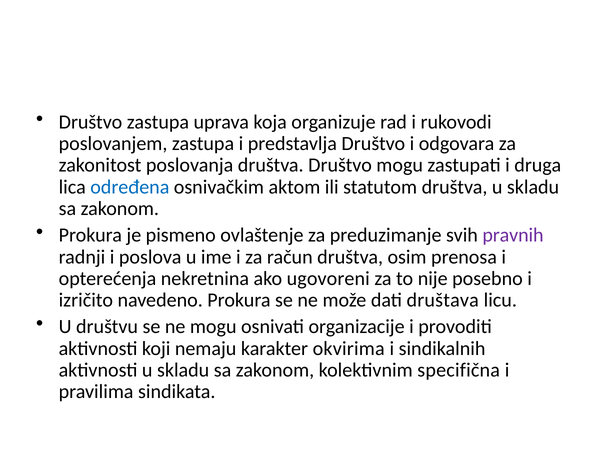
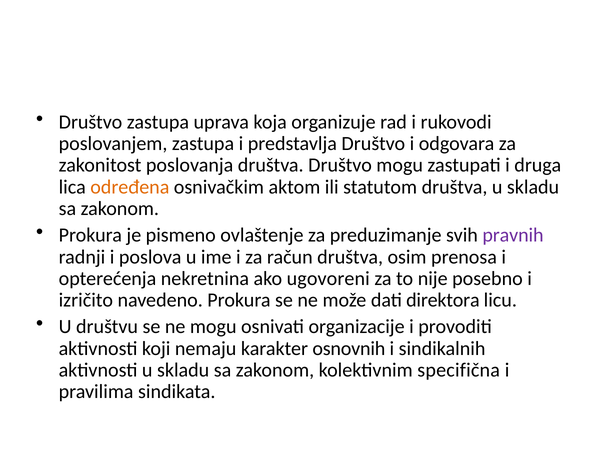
određena colour: blue -> orange
društava: društava -> direktora
okvirima: okvirima -> osnovnih
